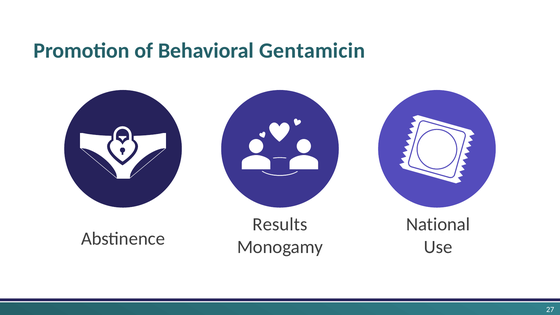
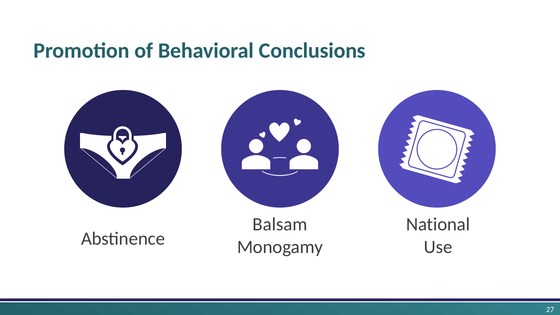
Gentamicin: Gentamicin -> Conclusions
Results: Results -> Balsam
